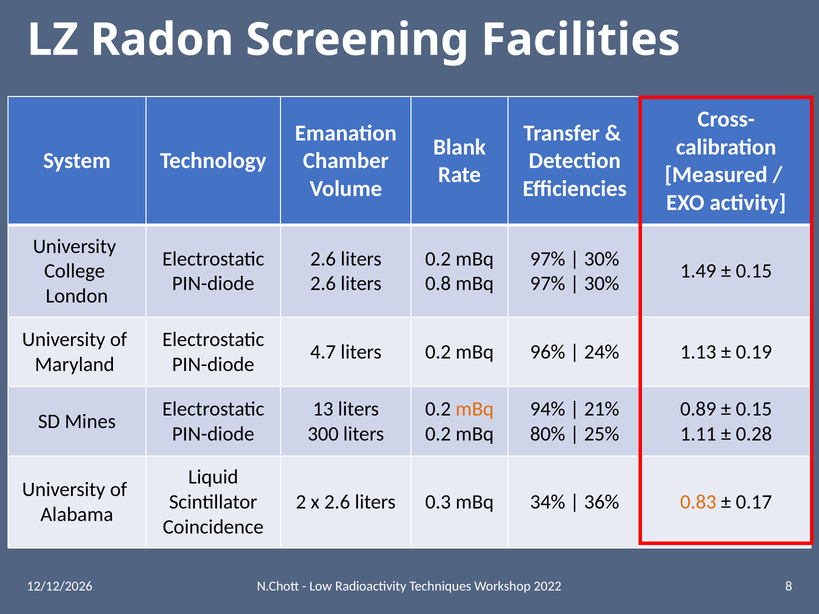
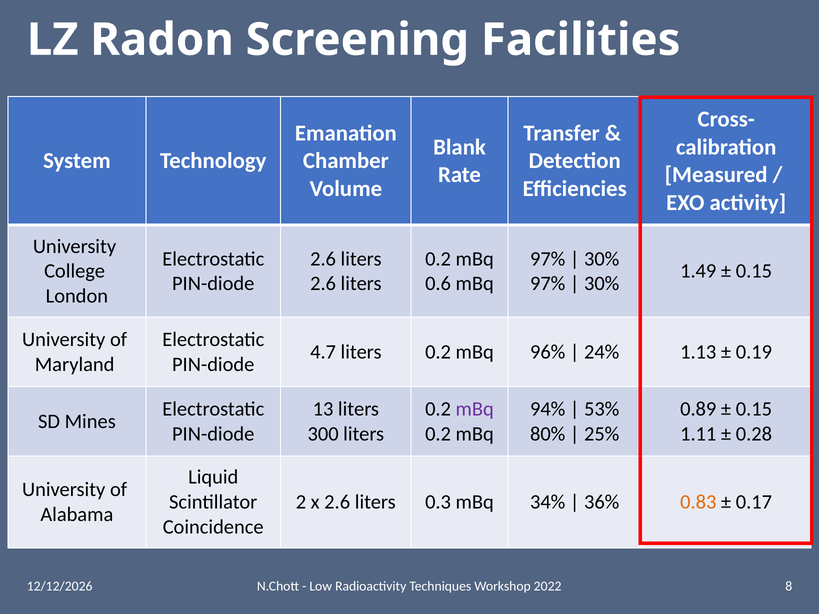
0.8: 0.8 -> 0.6
mBq at (475, 409) colour: orange -> purple
21%: 21% -> 53%
